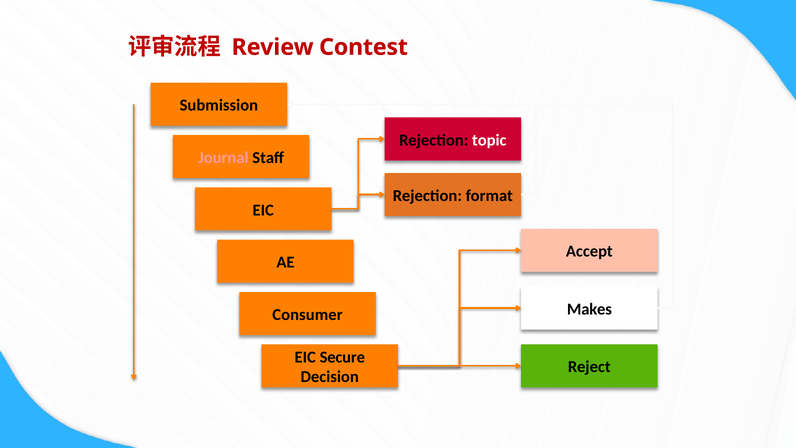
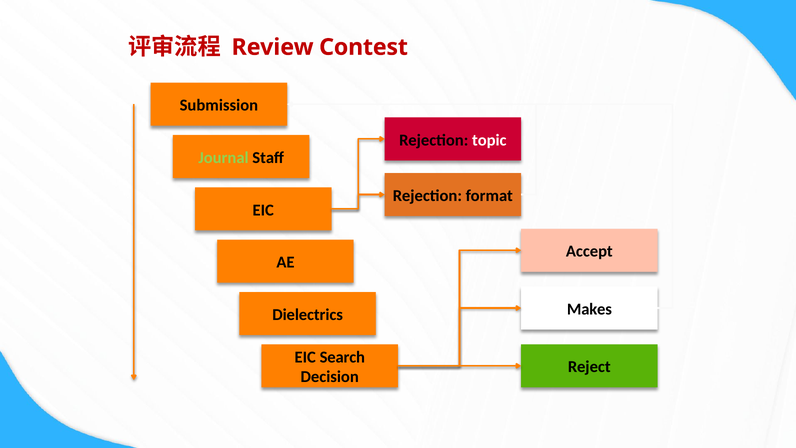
Journal colour: pink -> light green
Consumer: Consumer -> Dielectrics
Secure: Secure -> Search
